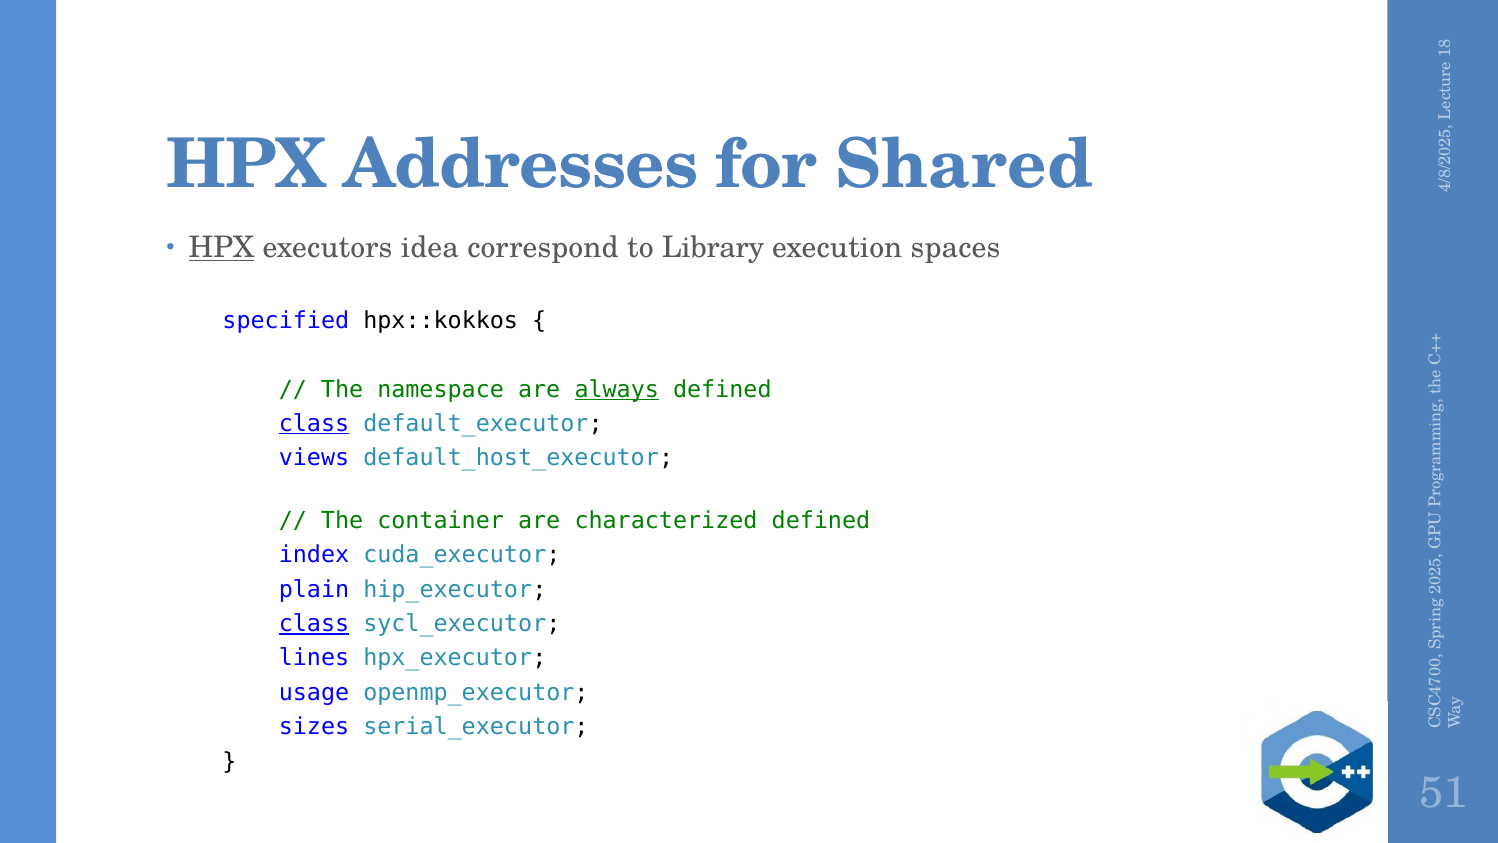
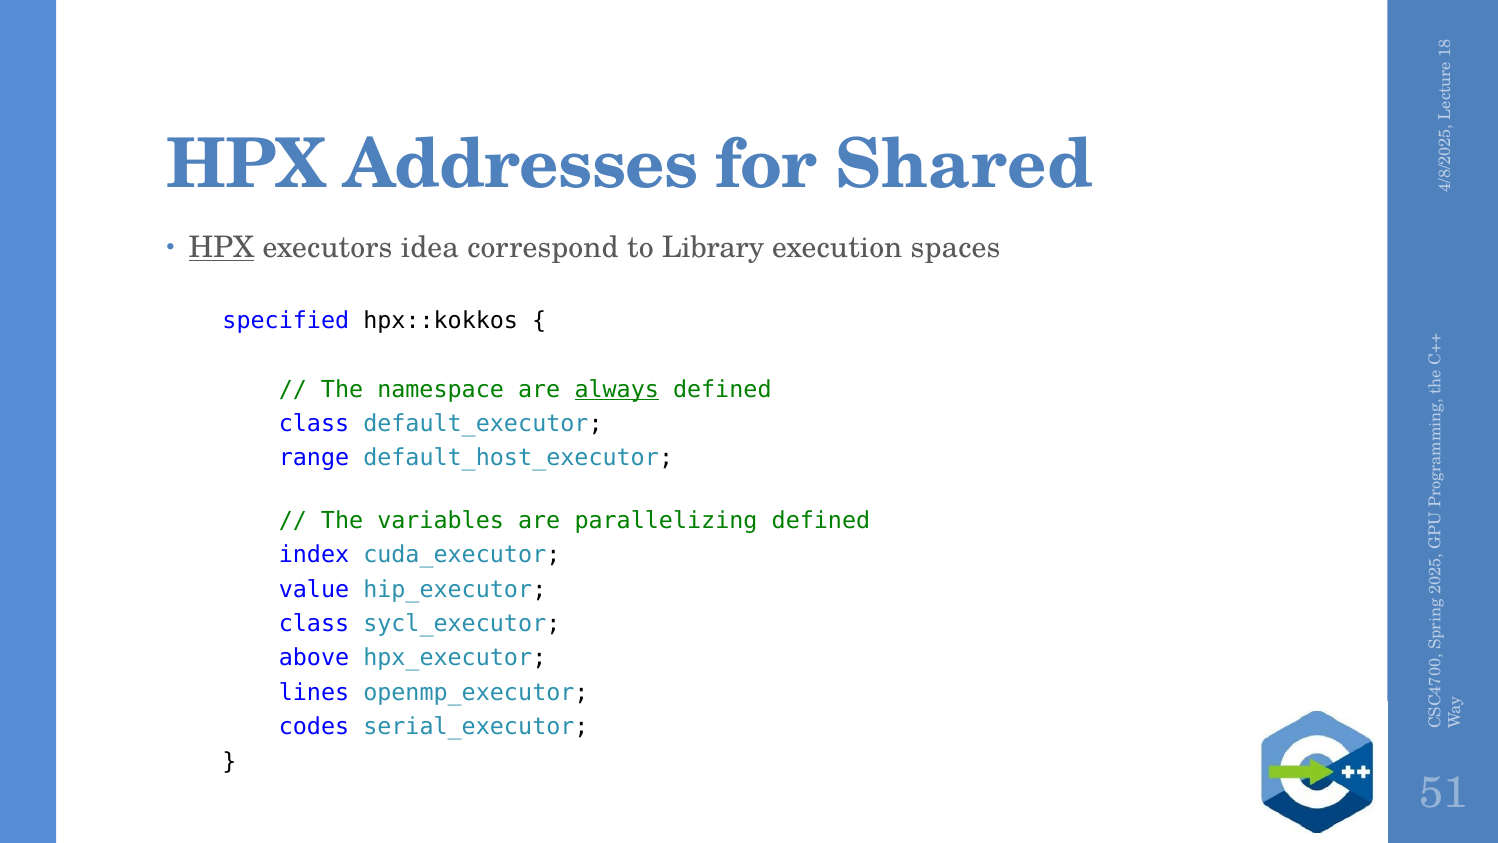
class at (314, 424) underline: present -> none
views: views -> range
container: container -> variables
characterized: characterized -> parallelizing
plain: plain -> value
class at (314, 623) underline: present -> none
lines: lines -> above
usage: usage -> lines
sizes: sizes -> codes
